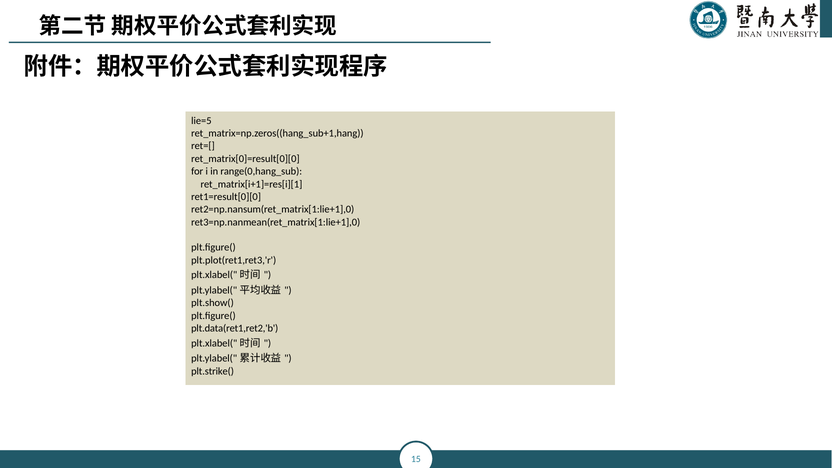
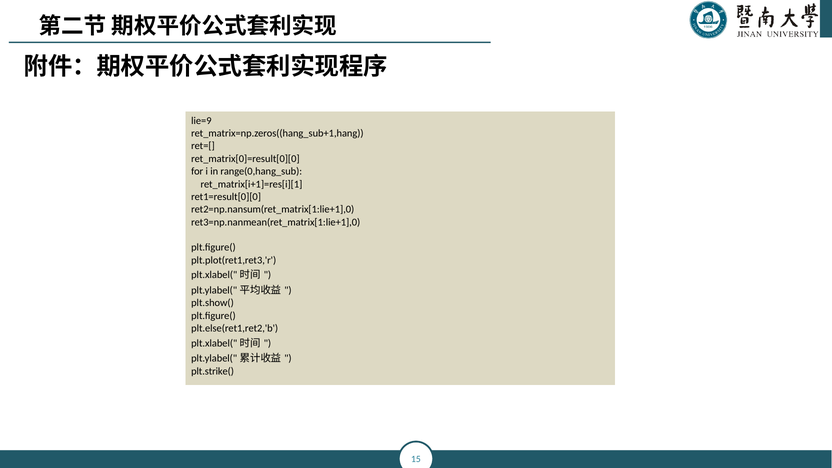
lie=5: lie=5 -> lie=9
plt.data(ret1,ret2,'b: plt.data(ret1,ret2,'b -> plt.else(ret1,ret2,'b
